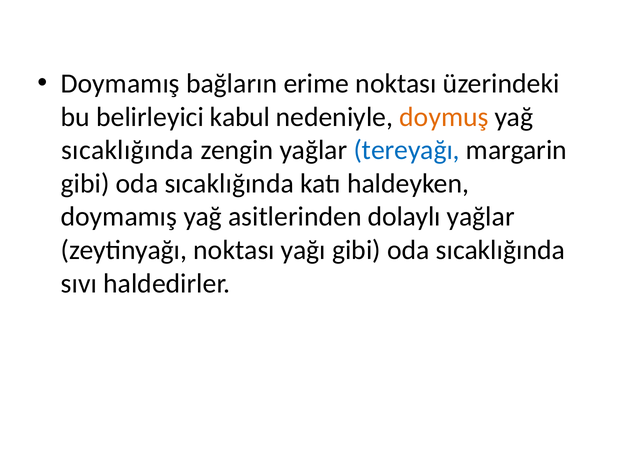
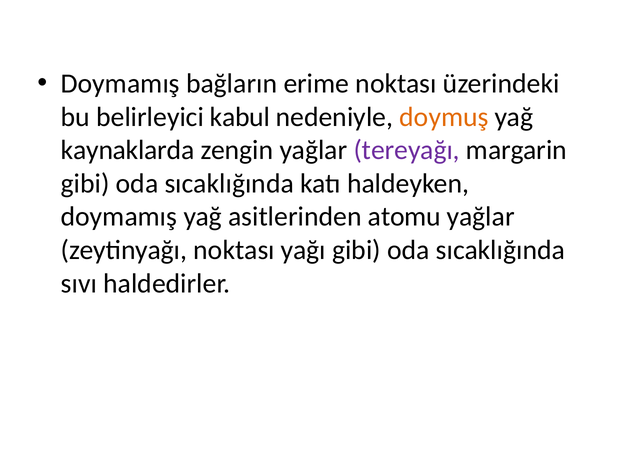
sıcaklığında at (127, 150): sıcaklığında -> kaynaklarda
tereyağı colour: blue -> purple
dolaylı: dolaylı -> atomu
